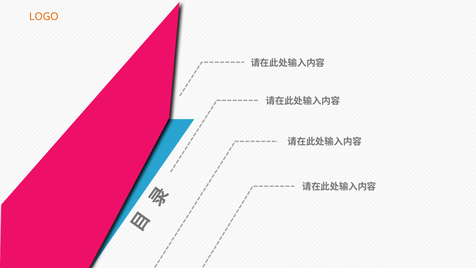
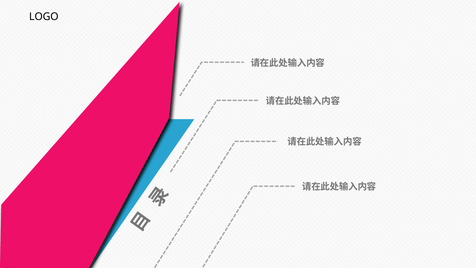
LOGO colour: orange -> black
